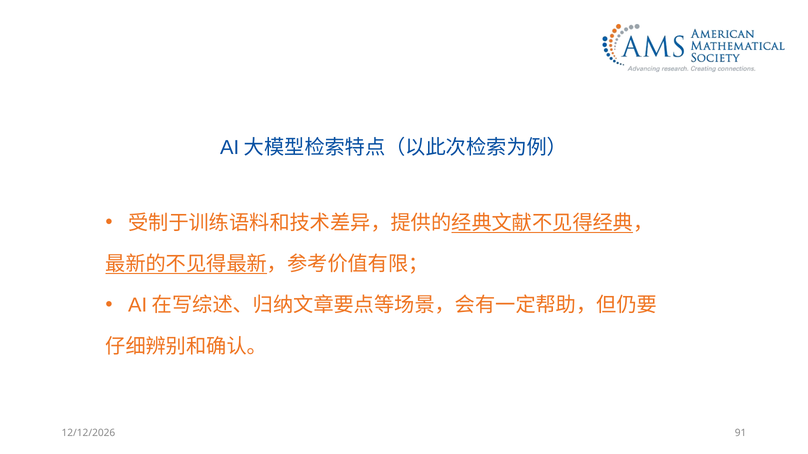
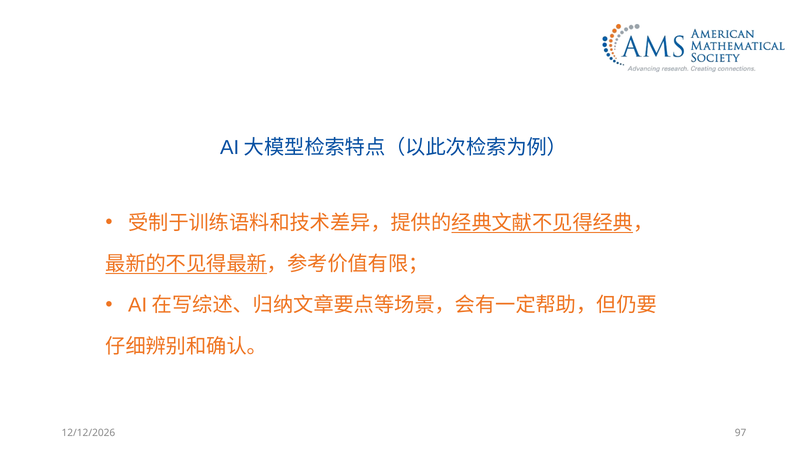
91: 91 -> 97
